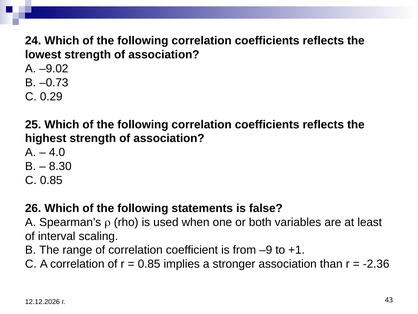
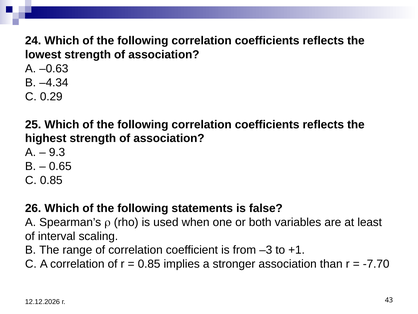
–9.02: –9.02 -> –0.63
–0.73: –0.73 -> –4.34
4.0: 4.0 -> 9.3
8.30: 8.30 -> 0.65
–9: –9 -> –3
-2.36: -2.36 -> -7.70
